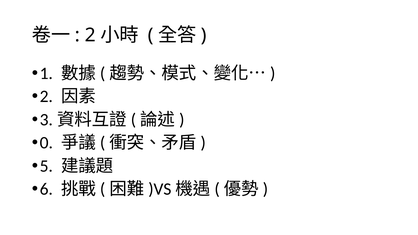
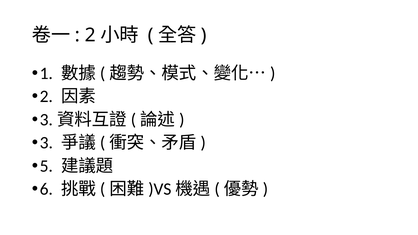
0: 0 -> 3
